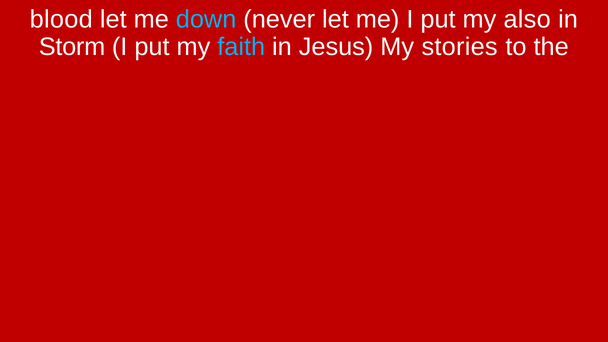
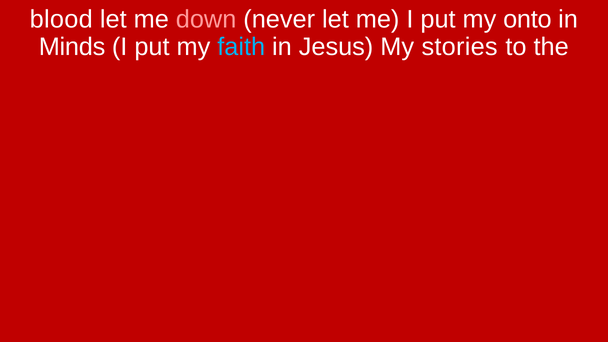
down colour: light blue -> pink
also: also -> onto
Storm: Storm -> Minds
